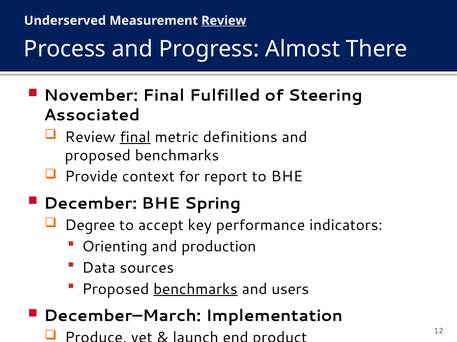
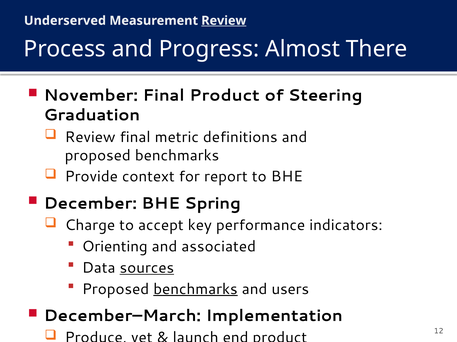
Final Fulfilled: Fulfilled -> Product
Associated: Associated -> Graduation
final at (135, 137) underline: present -> none
Degree: Degree -> Charge
production: production -> associated
sources underline: none -> present
